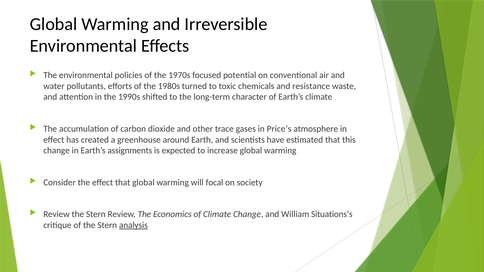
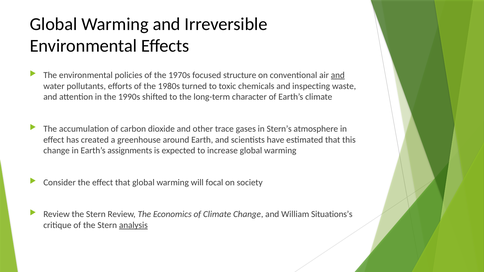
potential: potential -> structure
and at (338, 75) underline: none -> present
resistance: resistance -> inspecting
Price’s: Price’s -> Stern’s
